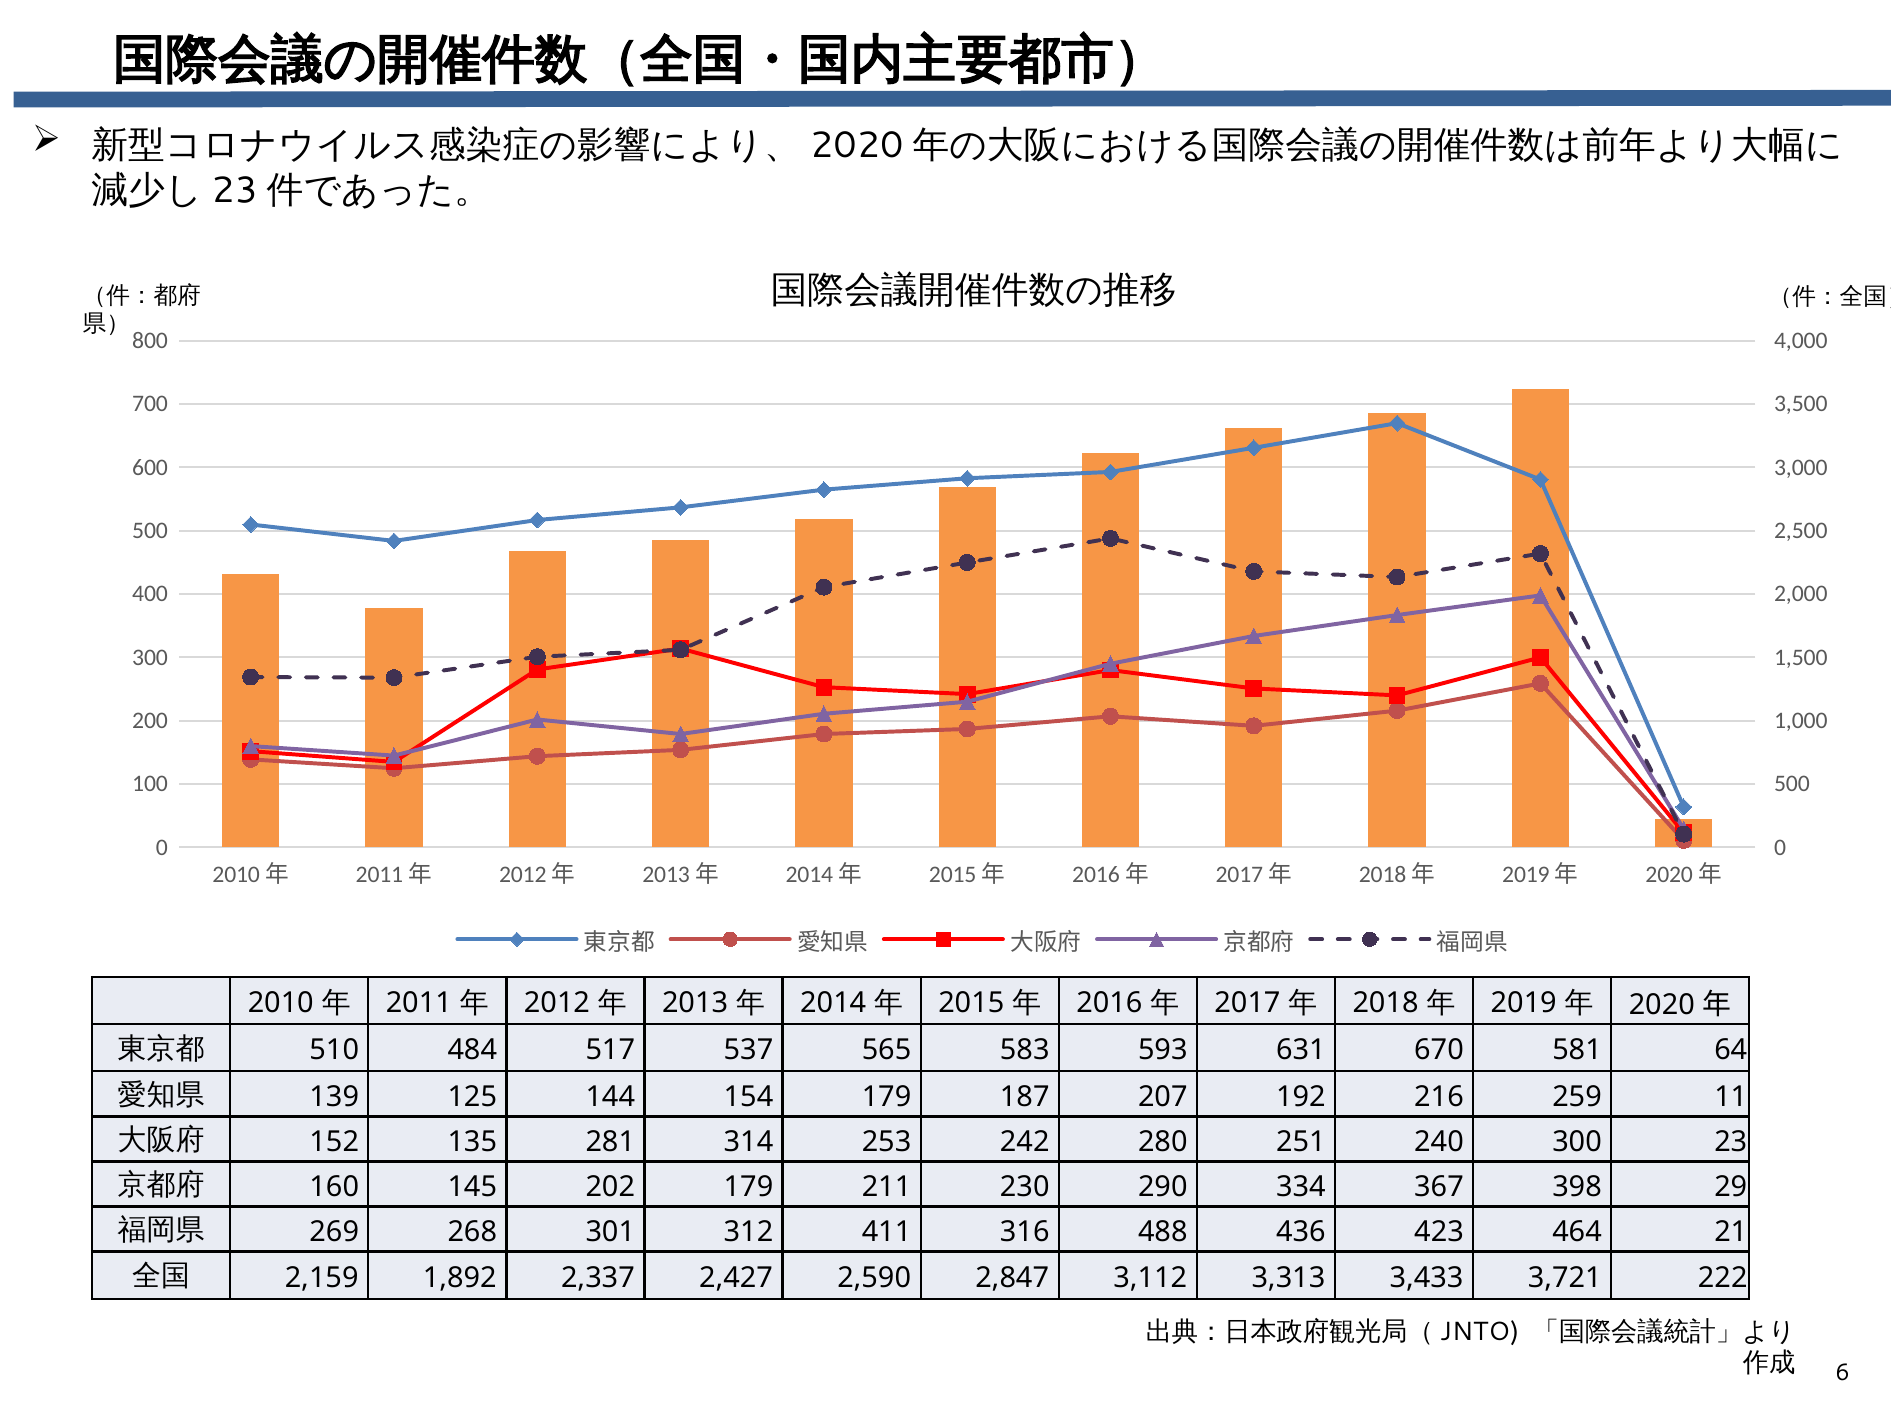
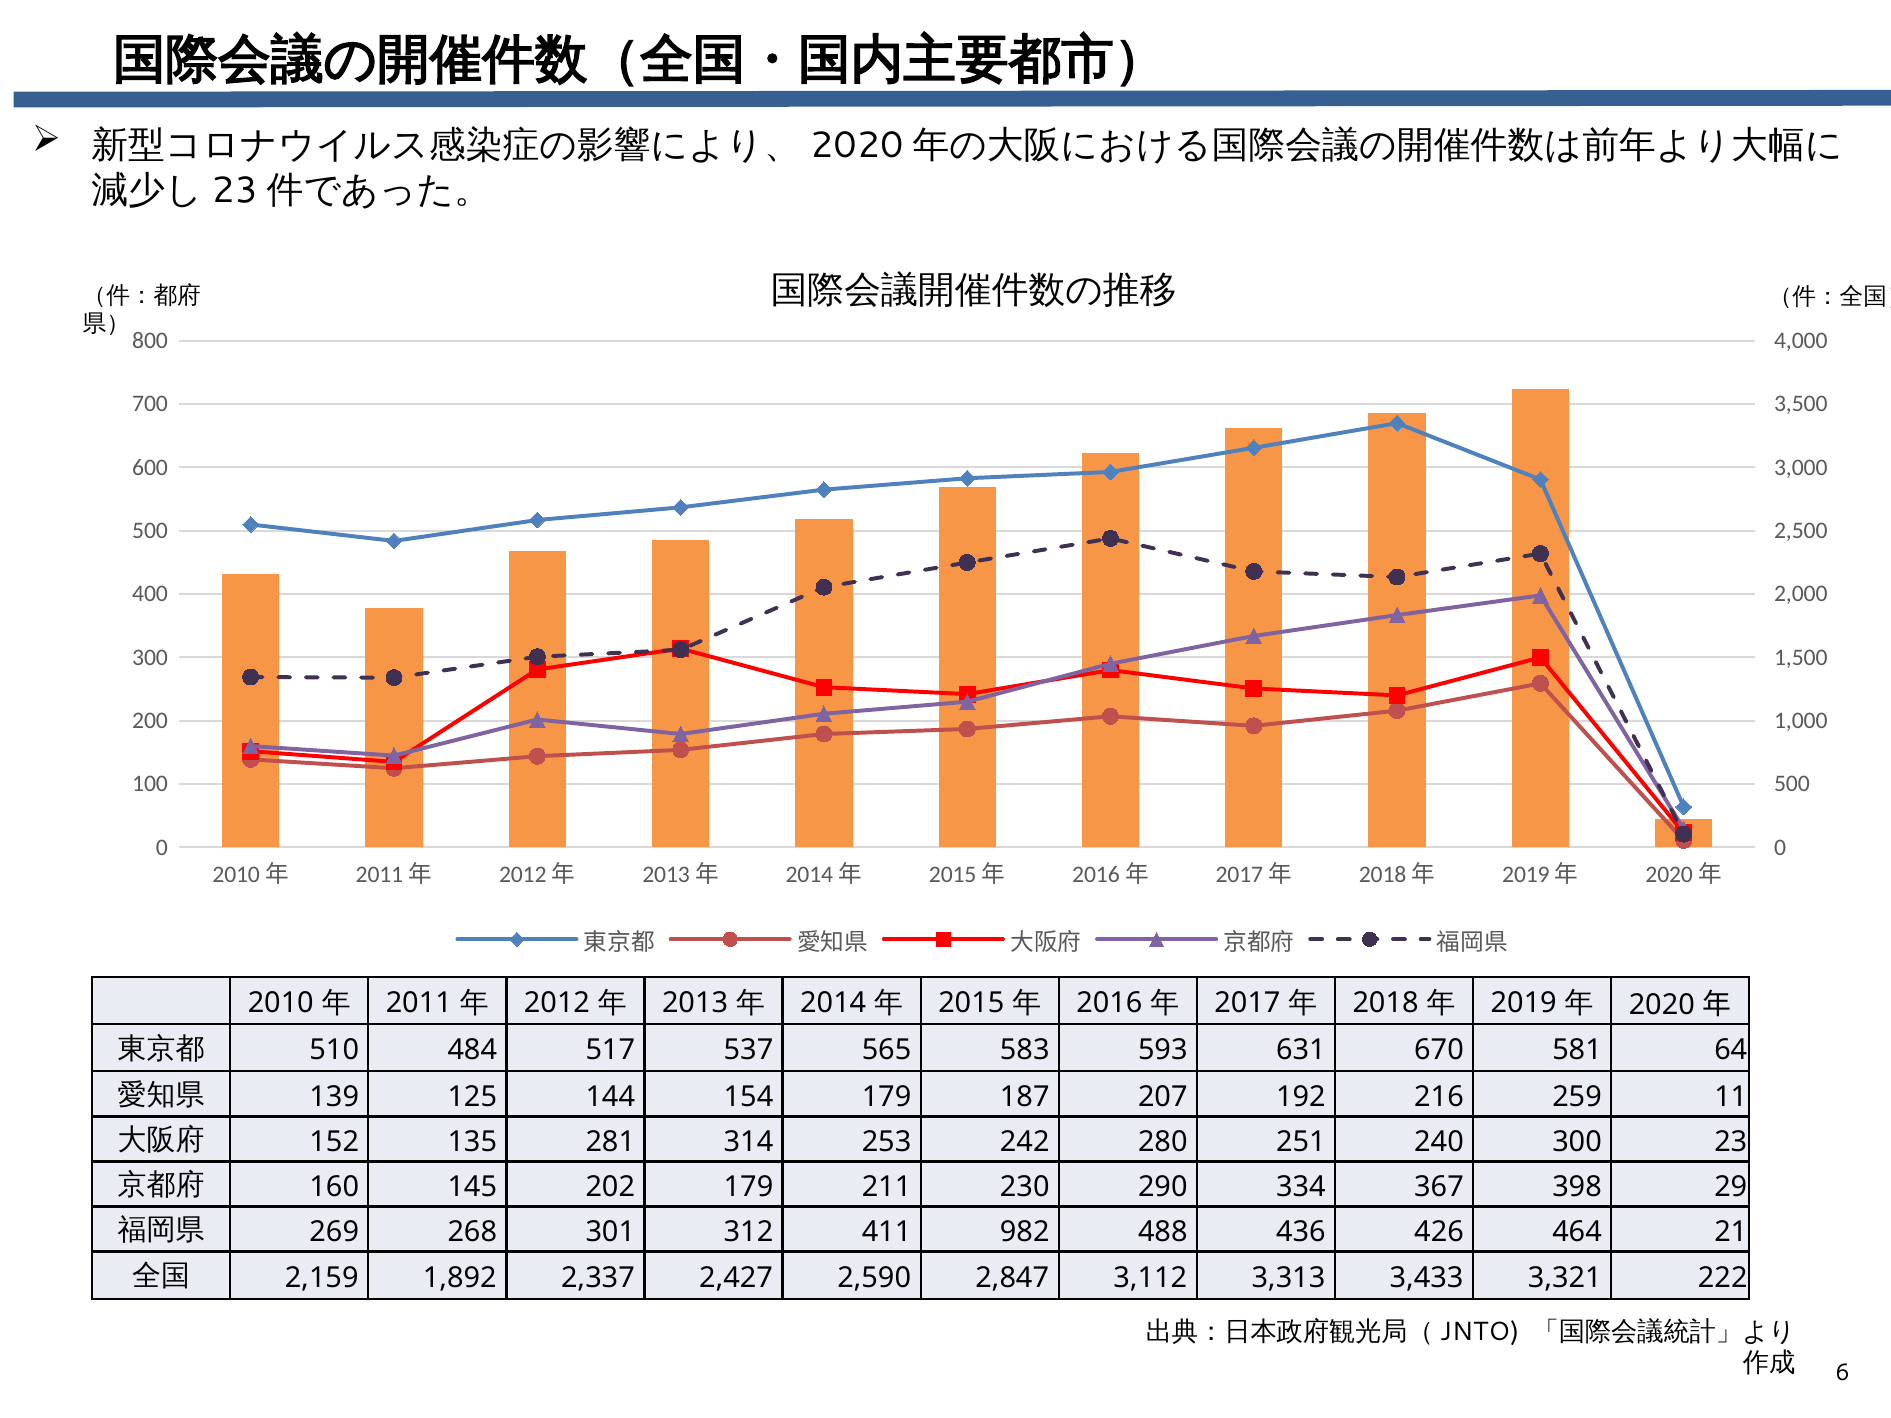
316: 316 -> 982
423: 423 -> 426
3,721: 3,721 -> 3,321
